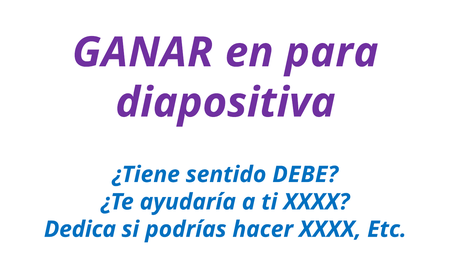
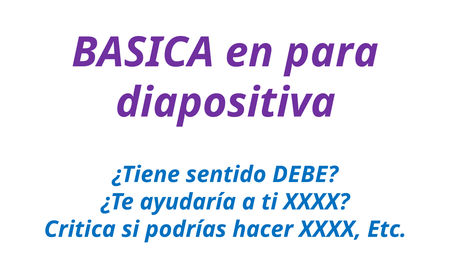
GANAR: GANAR -> BASICA
Dedica: Dedica -> Critica
